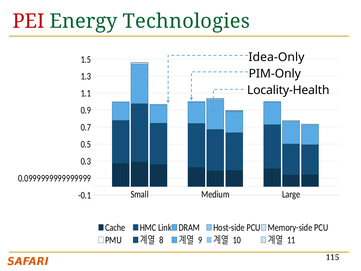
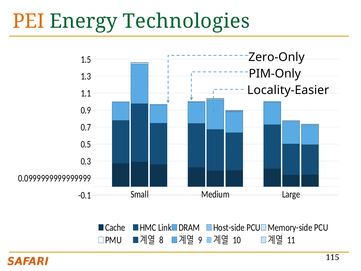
PEI colour: red -> orange
Idea-Only: Idea-Only -> Zero-Only
Locality-Health: Locality-Health -> Locality-Easier
